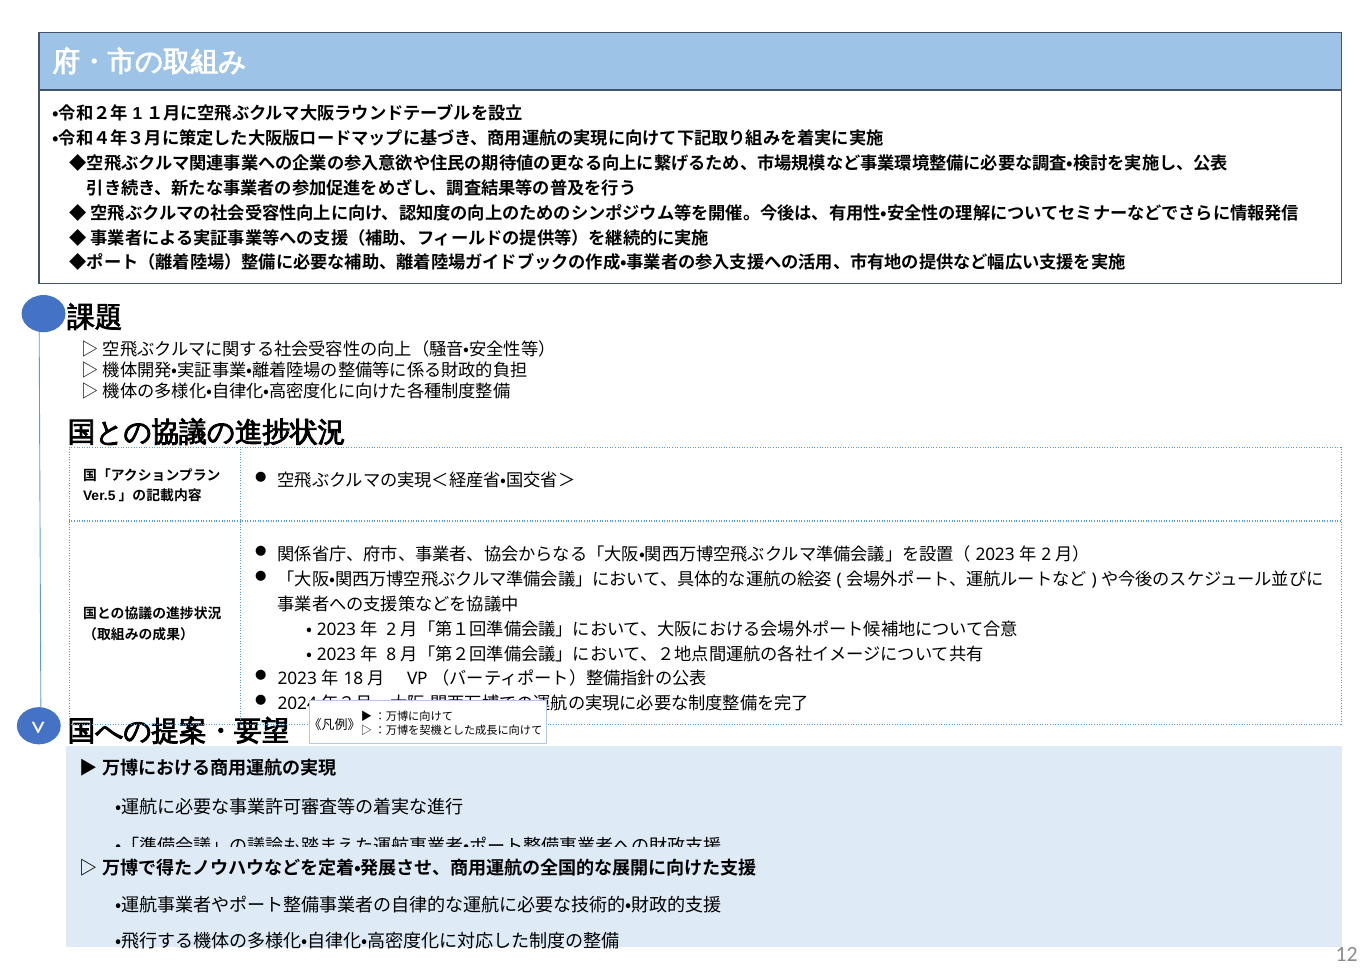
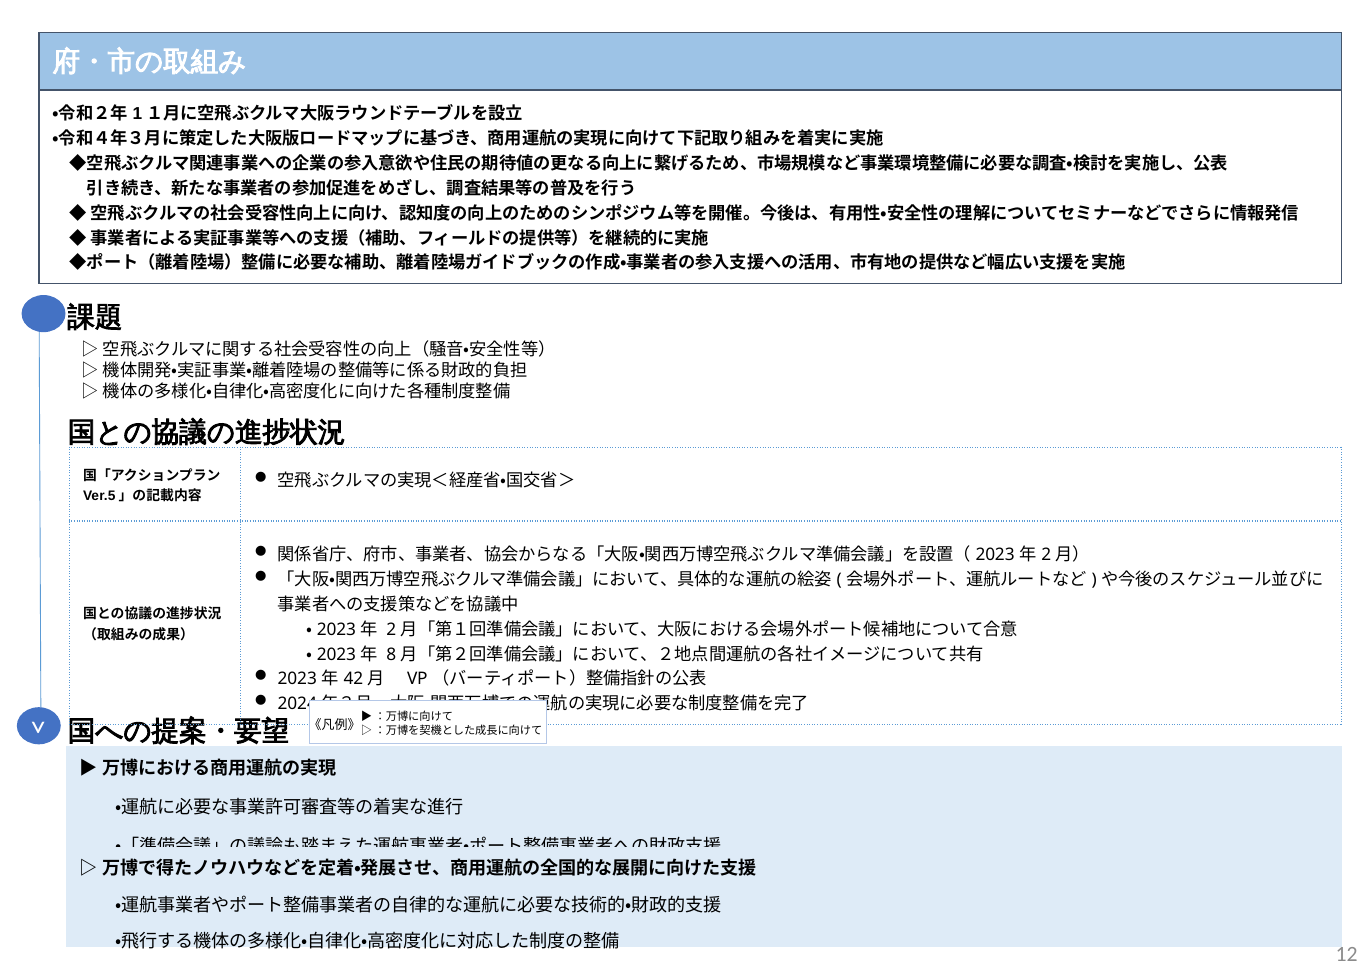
18: 18 -> 42
